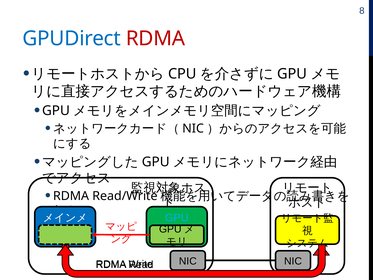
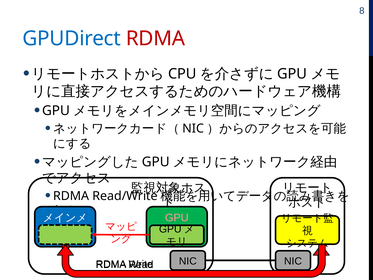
GPU at (177, 218) colour: light blue -> pink
